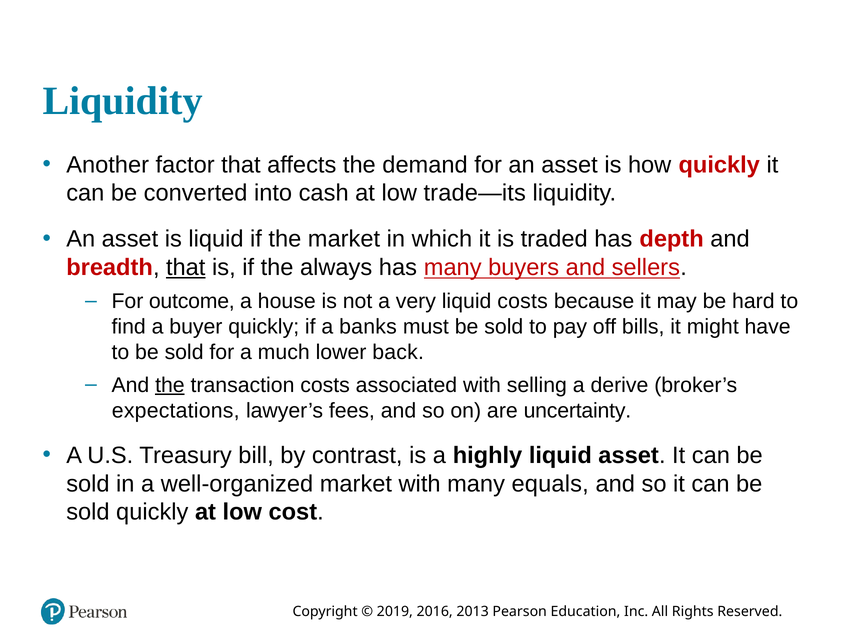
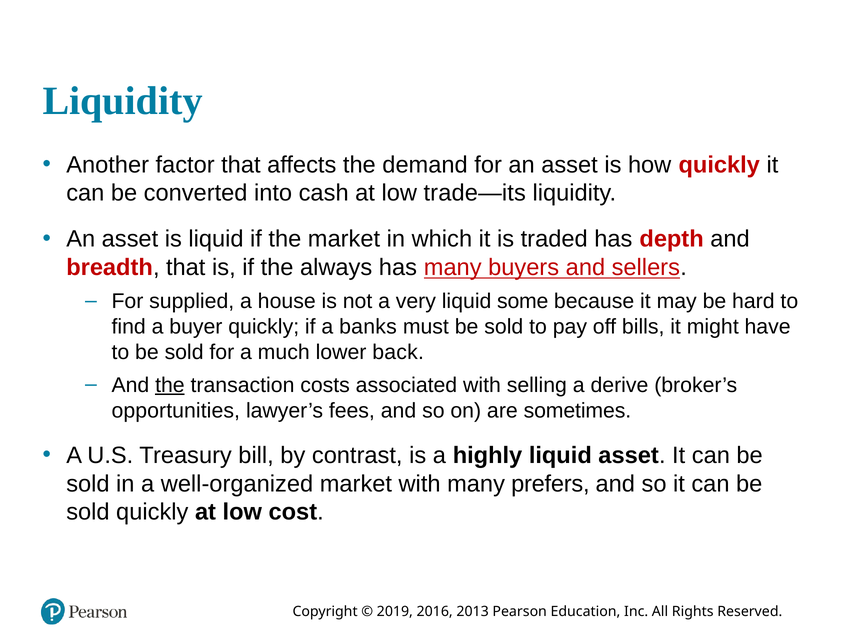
that at (186, 267) underline: present -> none
outcome: outcome -> supplied
liquid costs: costs -> some
expectations: expectations -> opportunities
uncertainty: uncertainty -> sometimes
equals: equals -> prefers
